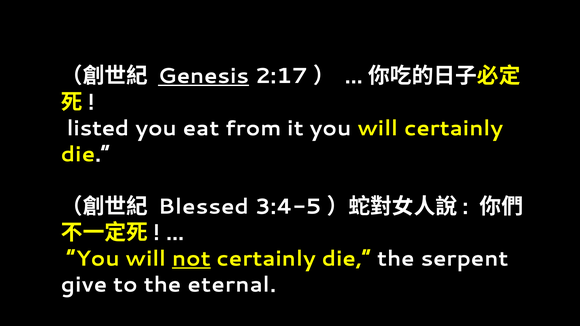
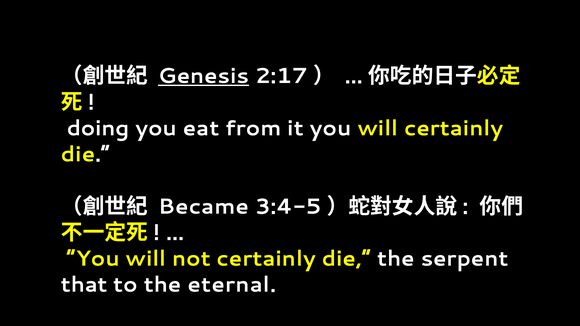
listed: listed -> doing
Blessed: Blessed -> Became
not underline: present -> none
give: give -> that
